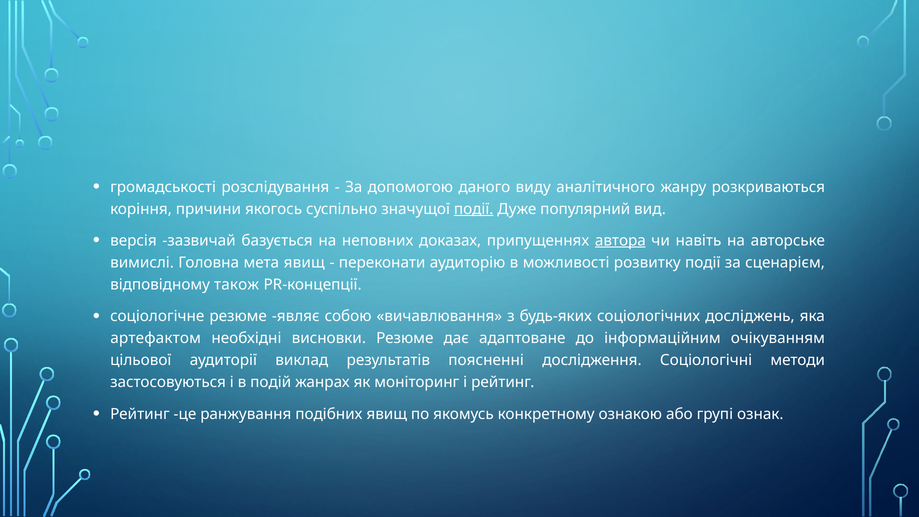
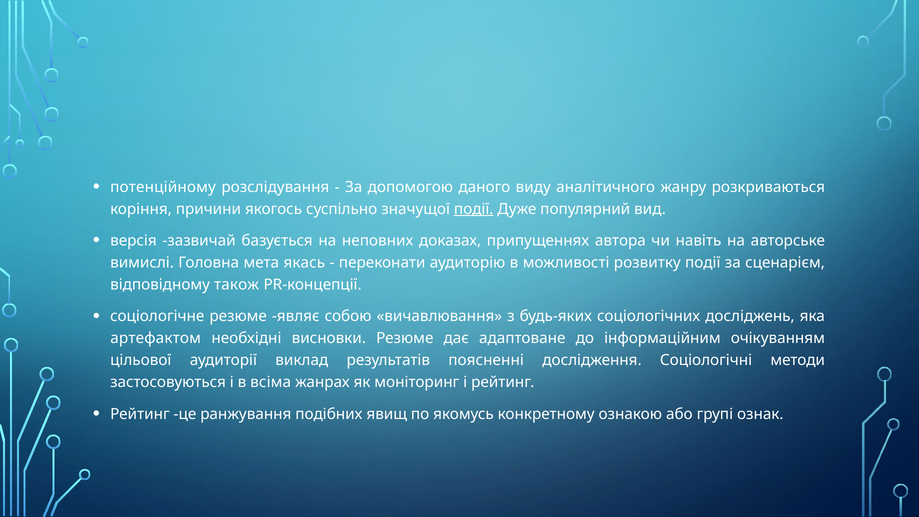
громадськості: громадськості -> потенційному
автора underline: present -> none
мета явищ: явищ -> якась
подій: подій -> всіма
